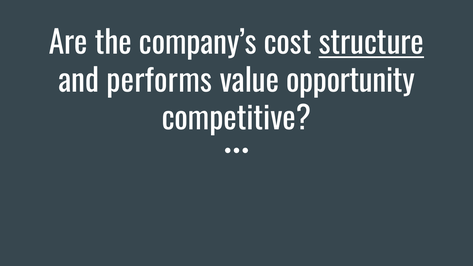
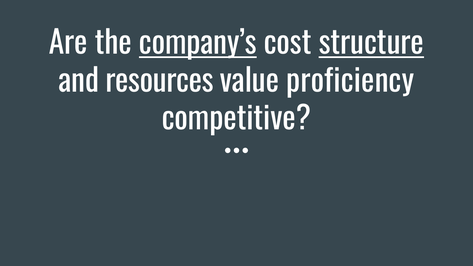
company’s underline: none -> present
performs: performs -> resources
opportunity: opportunity -> proficiency
